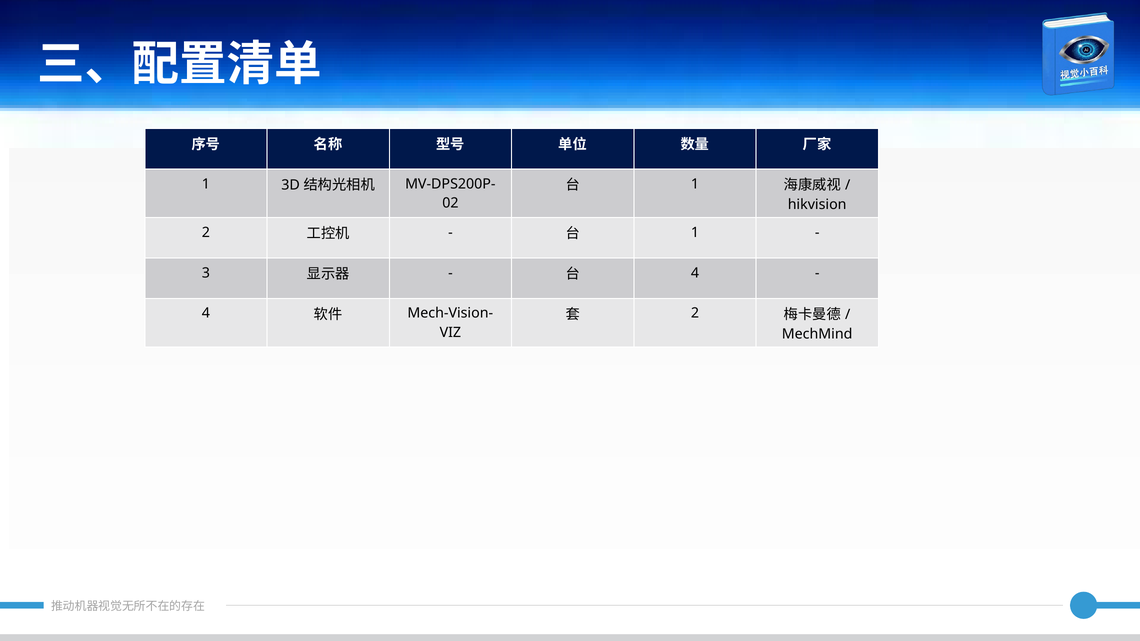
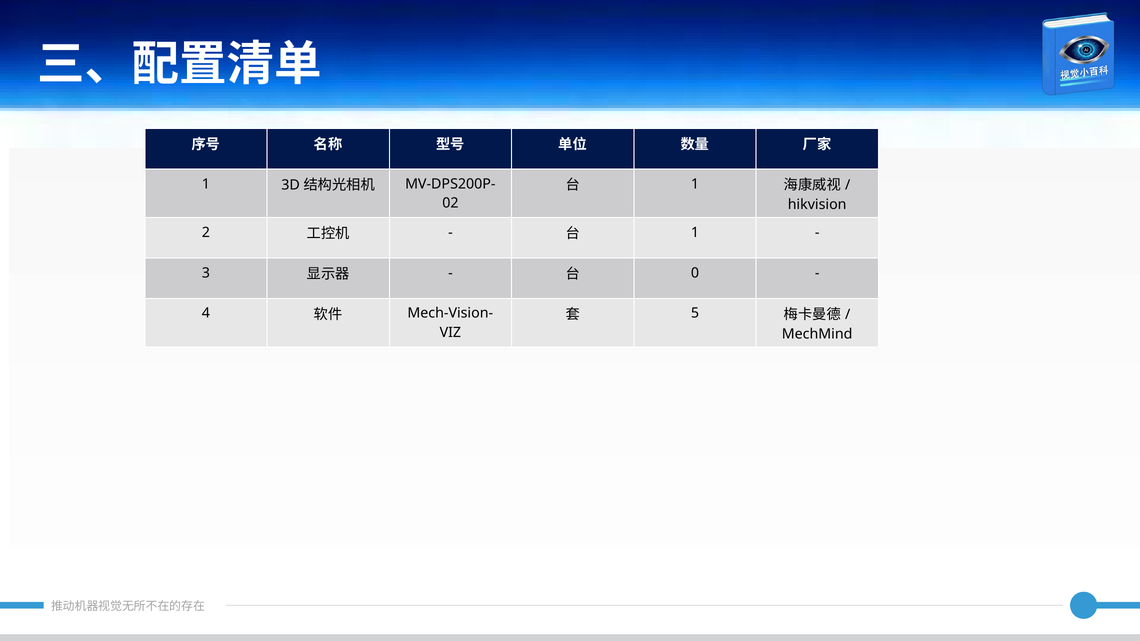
4 at (695, 273): 4 -> 0
2 at (695, 313): 2 -> 5
